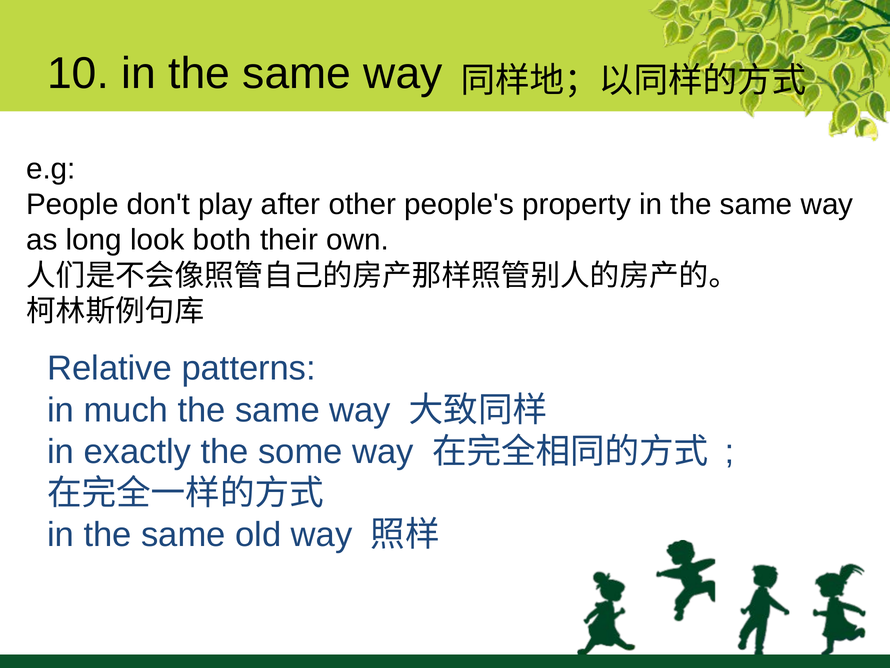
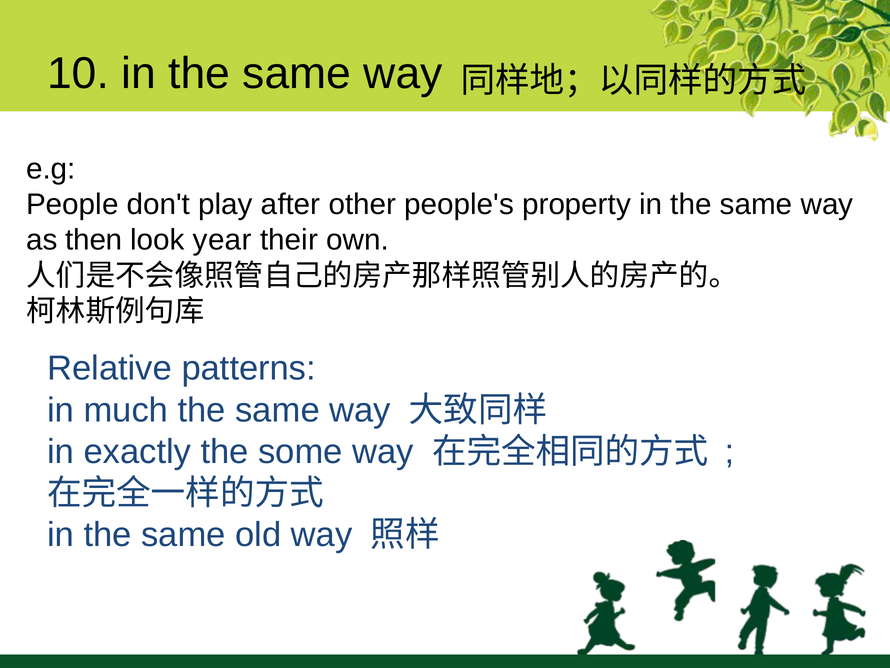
long: long -> then
both: both -> year
